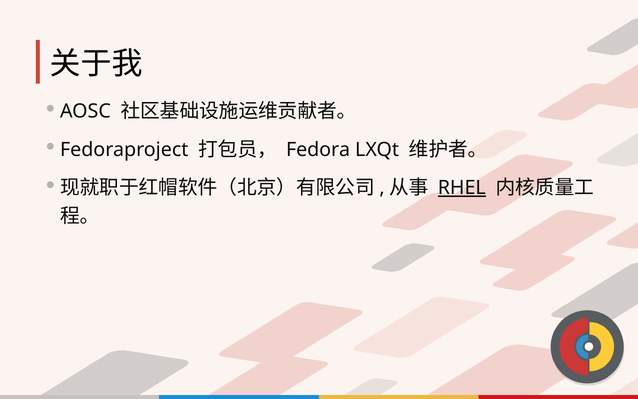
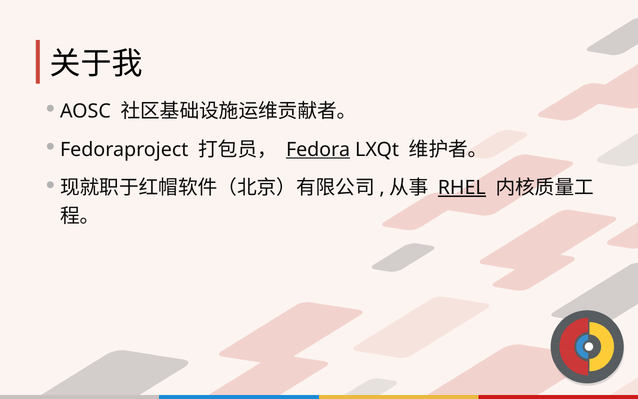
Fedora underline: none -> present
